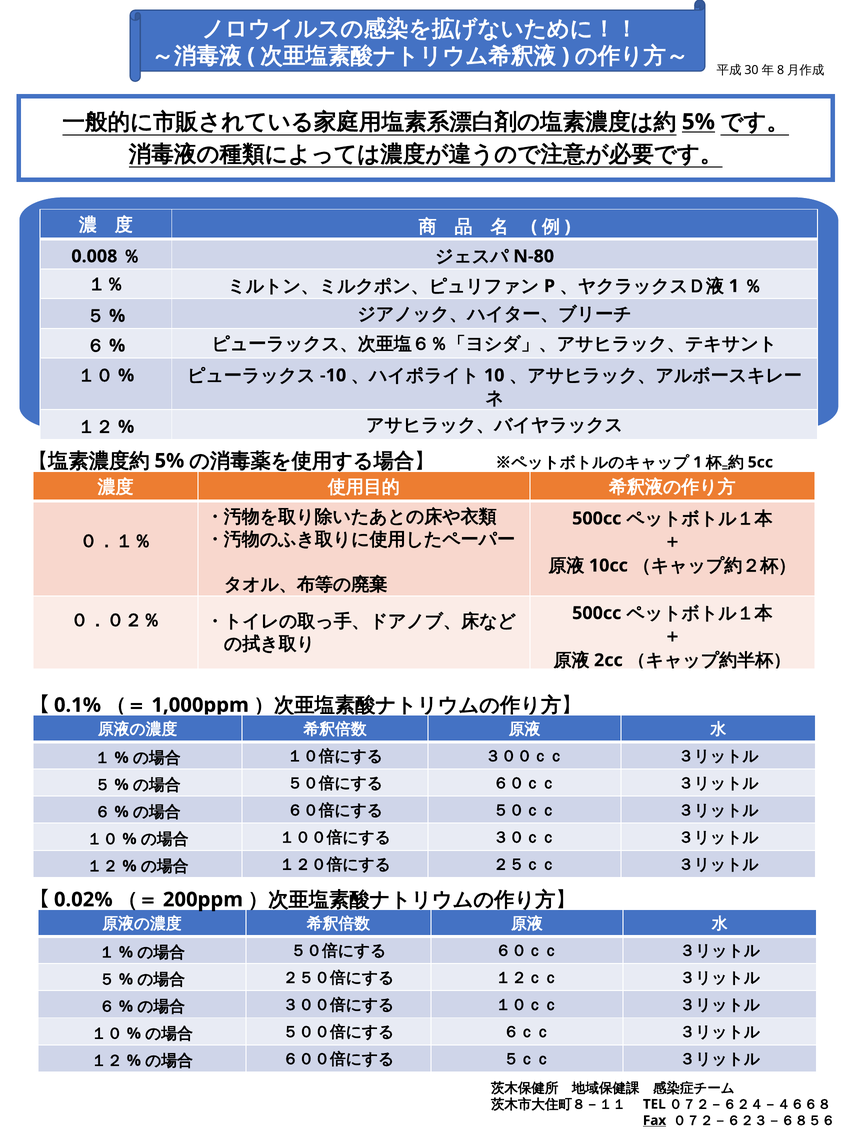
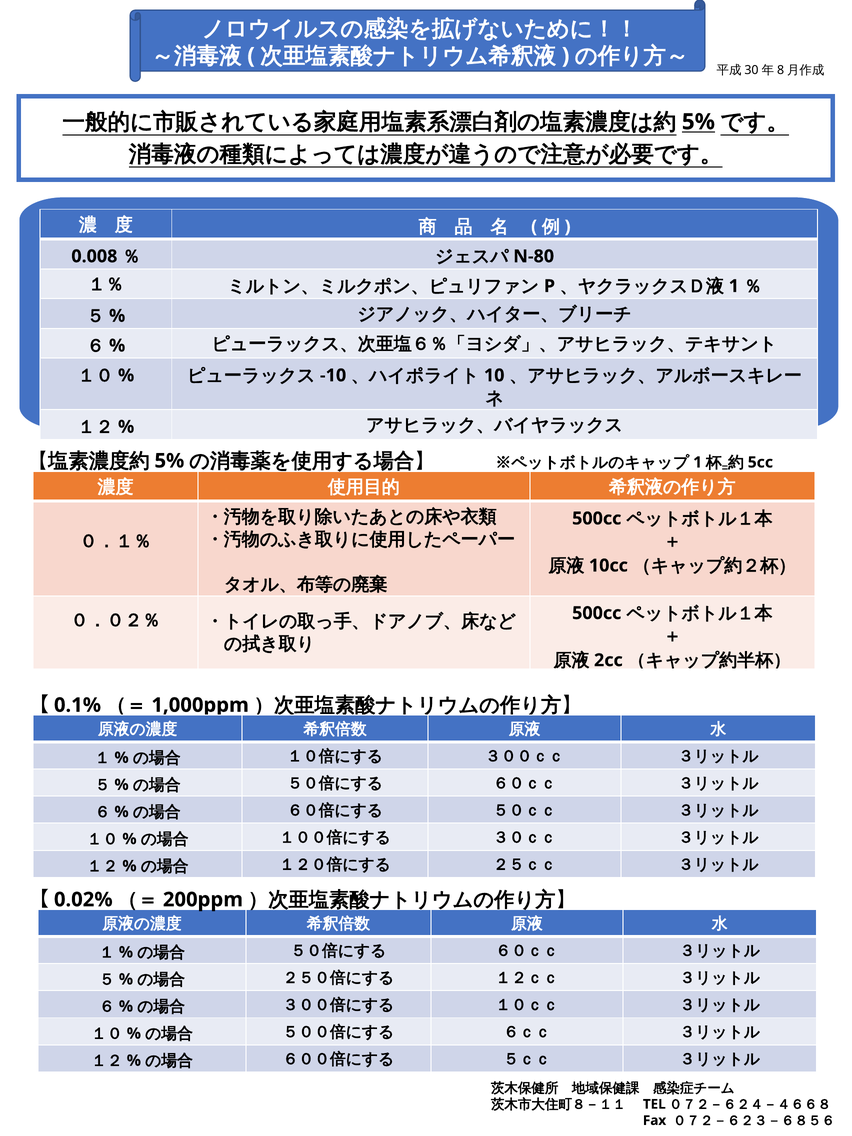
Fax underline: present -> none
